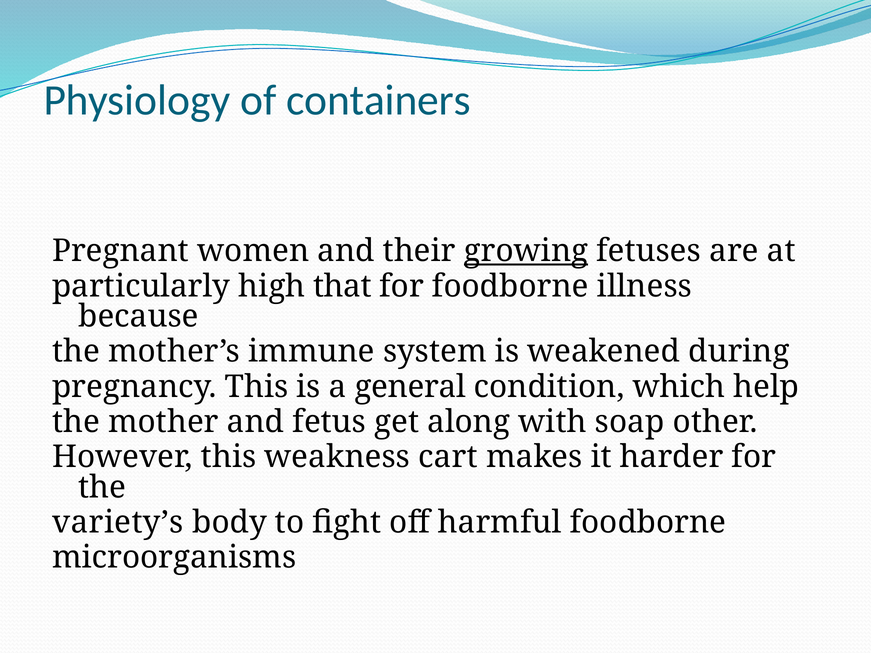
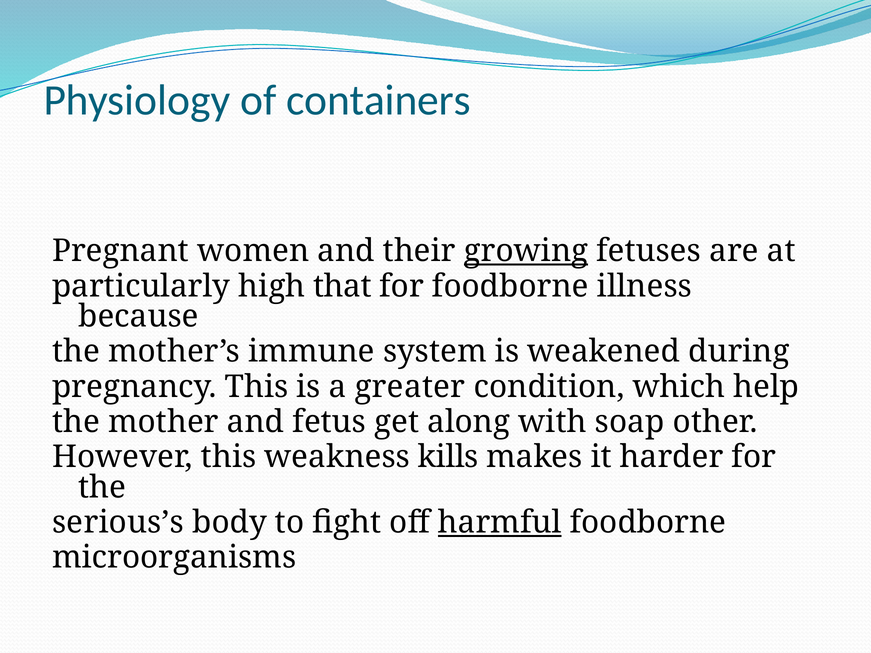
general: general -> greater
cart: cart -> kills
variety’s: variety’s -> serious’s
harmful underline: none -> present
